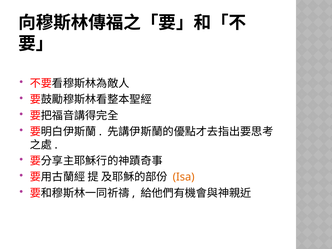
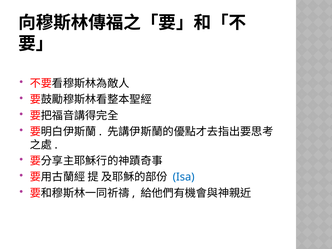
Isa colour: orange -> blue
